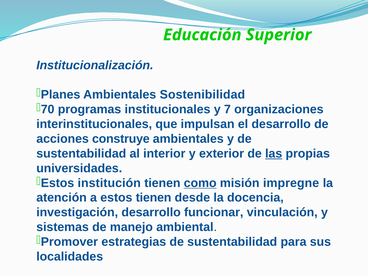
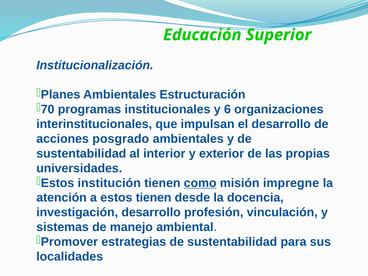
Sostenibilidad: Sostenibilidad -> Estructuración
7: 7 -> 6
construye: construye -> posgrado
las underline: present -> none
funcionar: funcionar -> profesión
